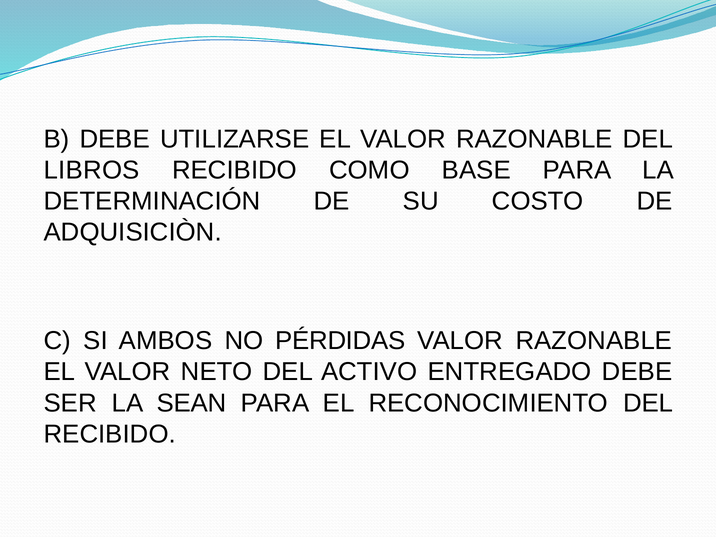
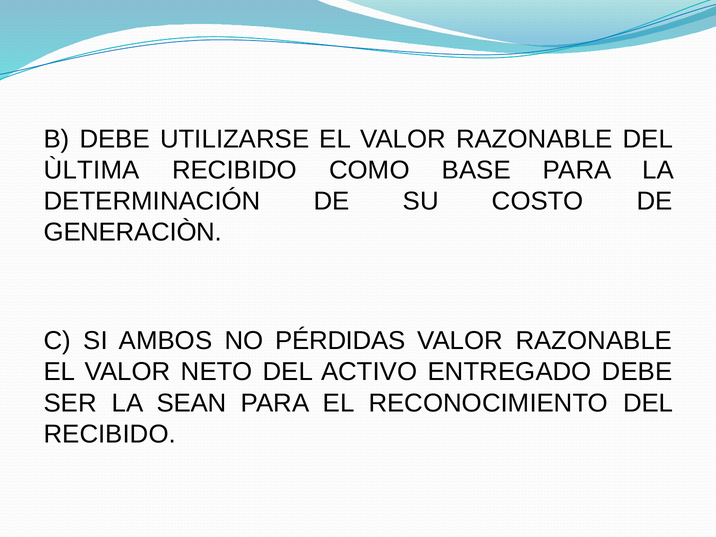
LIBROS: LIBROS -> ÙLTIMA
ADQUISICIÒN: ADQUISICIÒN -> GENERACIÒN
